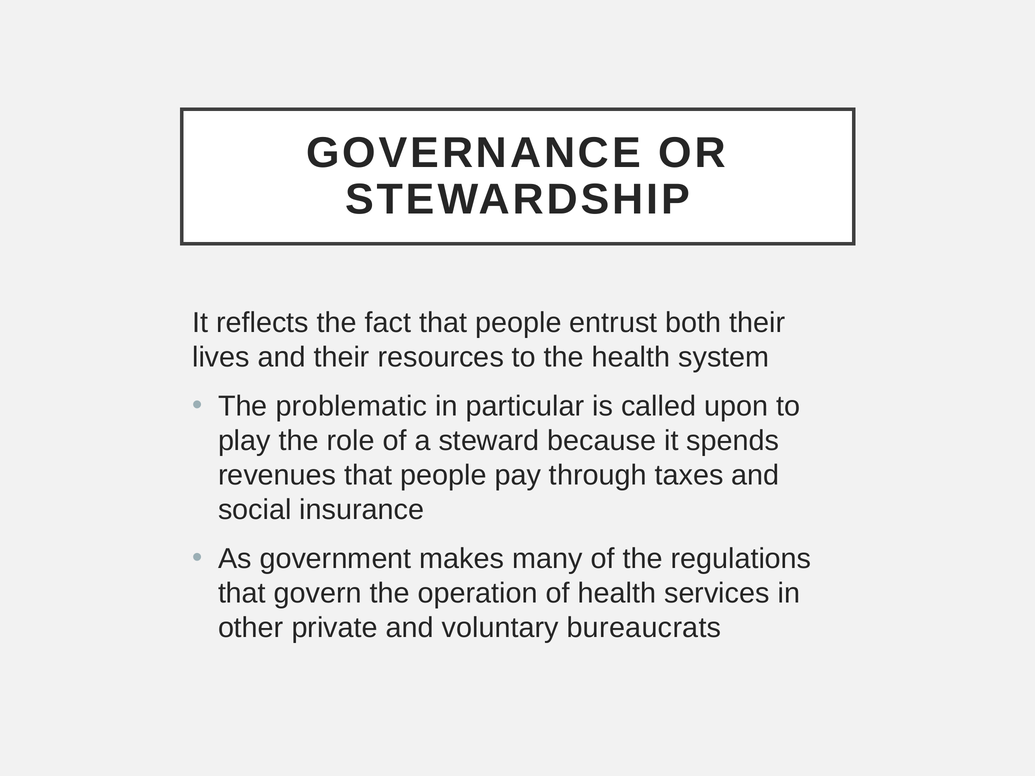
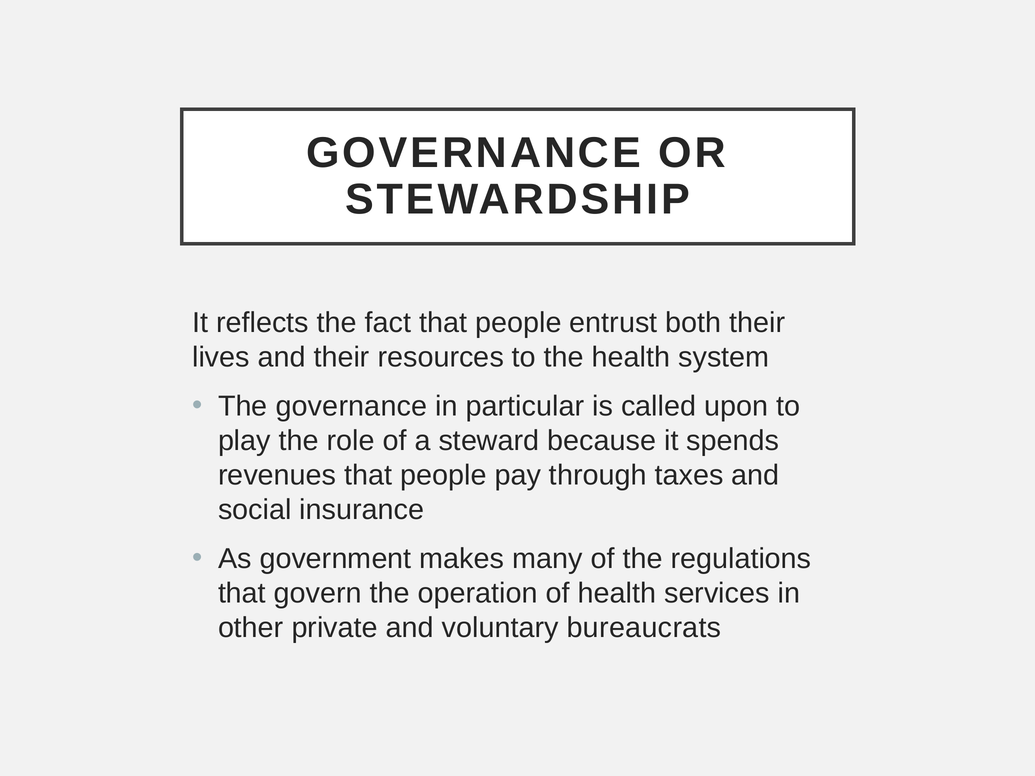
The problematic: problematic -> governance
